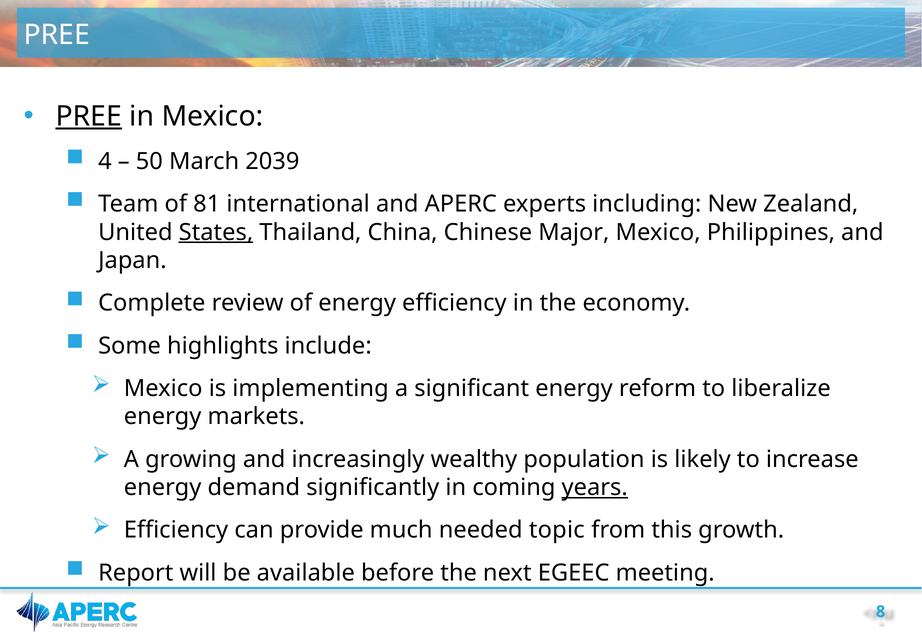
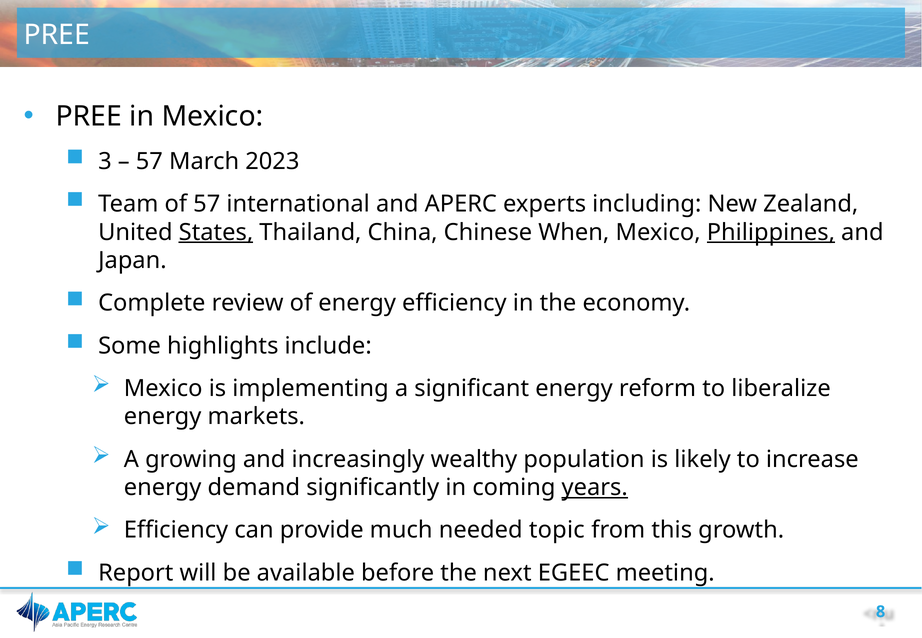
PREE at (89, 116) underline: present -> none
4: 4 -> 3
50 at (149, 161): 50 -> 57
2039: 2039 -> 2023
of 81: 81 -> 57
Major: Major -> When
Philippines underline: none -> present
